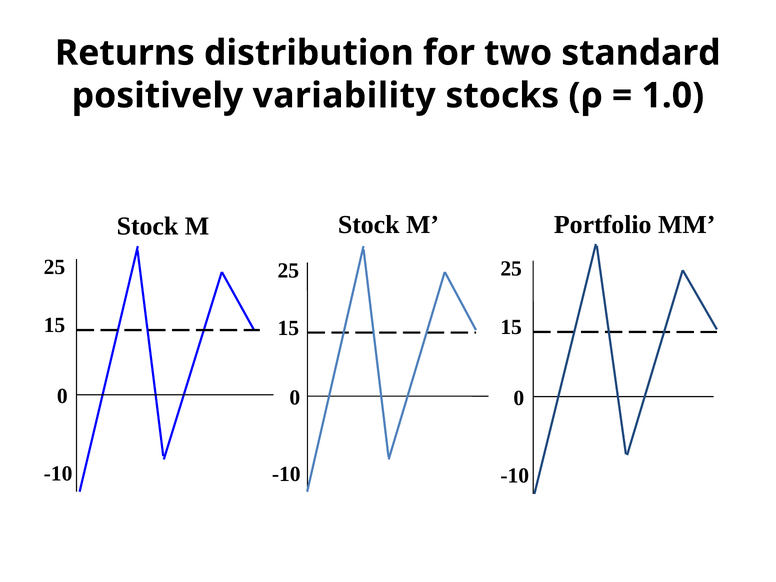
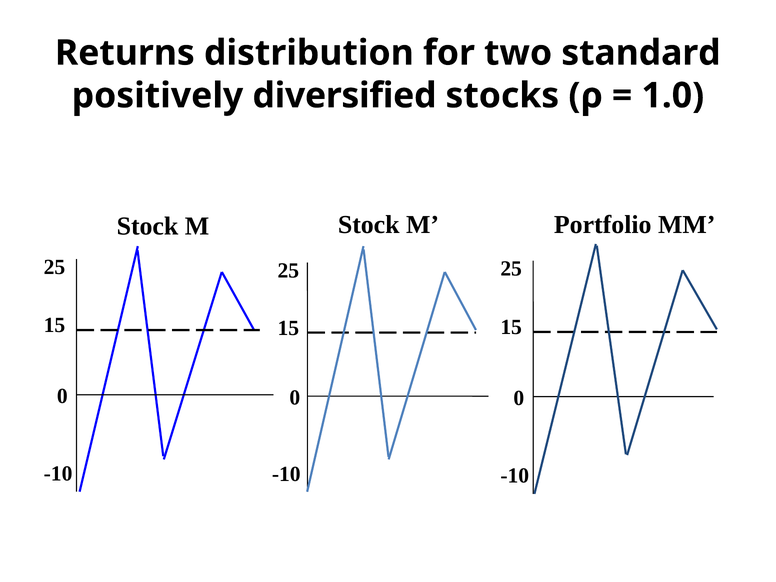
variability: variability -> diversified
